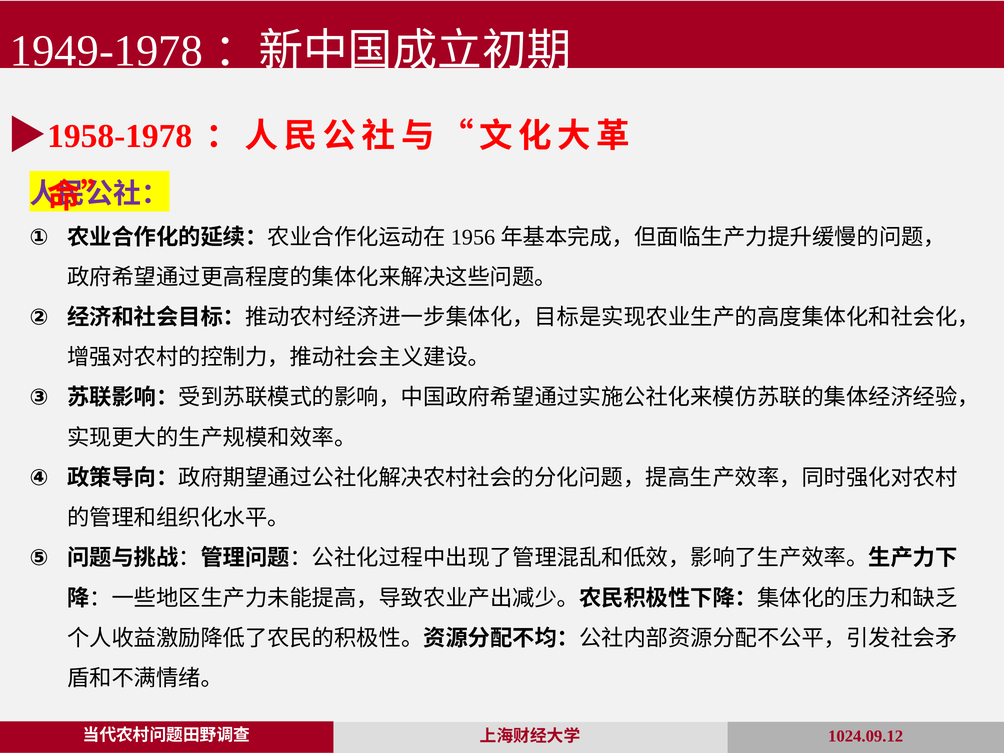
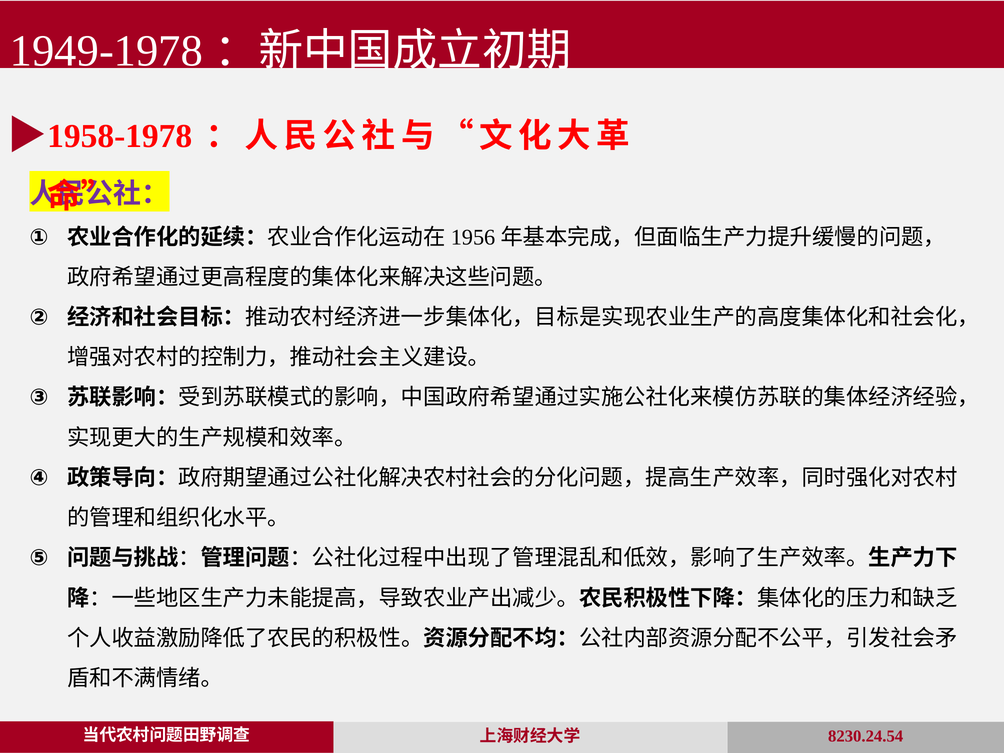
1024.09.12: 1024.09.12 -> 8230.24.54
